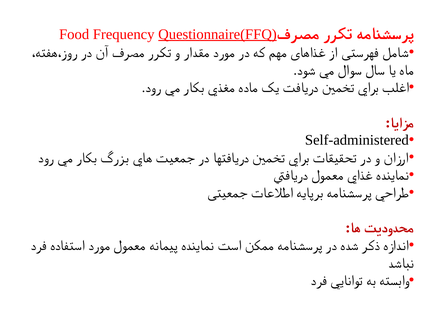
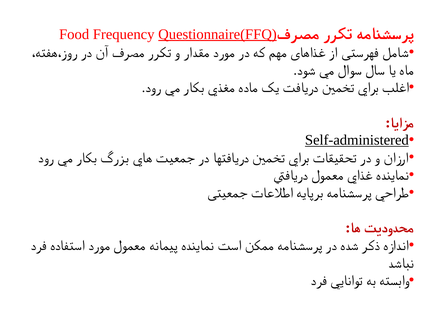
Self-administered underline: none -> present
